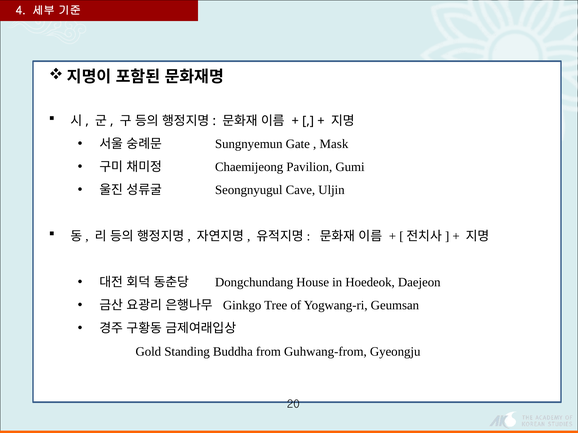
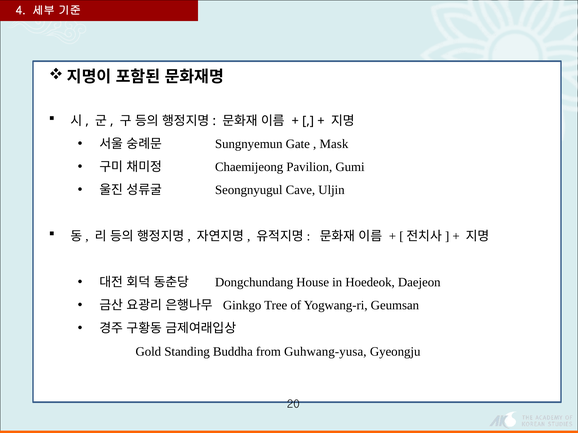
Guhwang-from: Guhwang-from -> Guhwang-yusa
